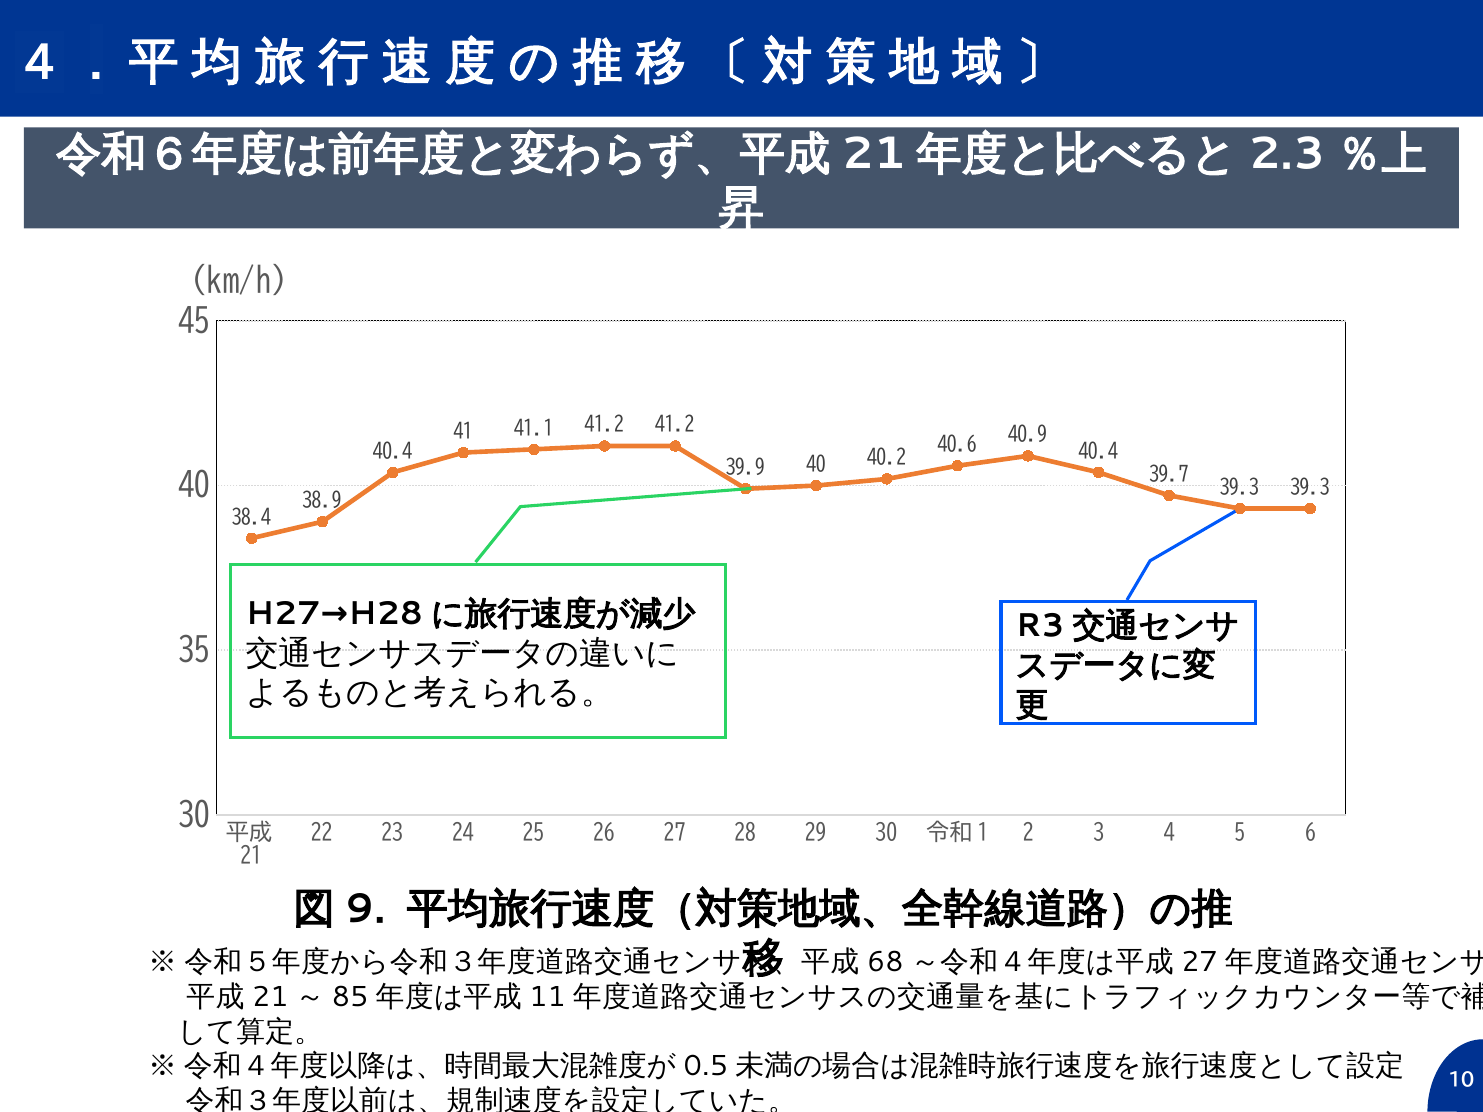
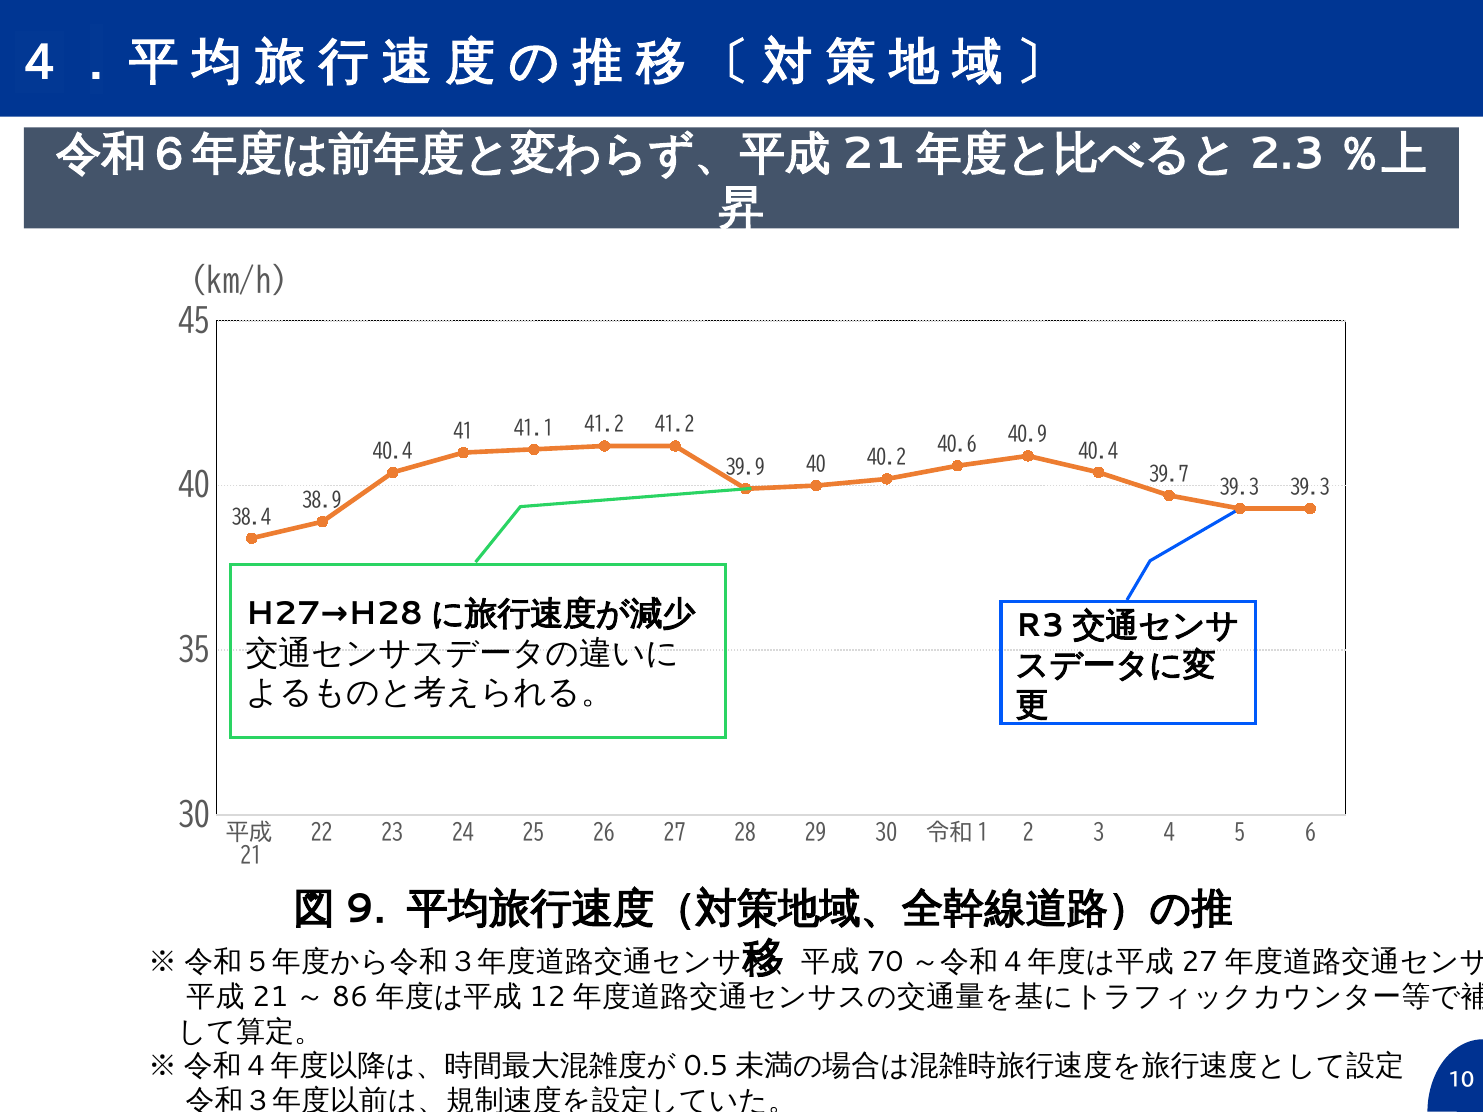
68: 68 -> 70
85: 85 -> 86
11: 11 -> 12
